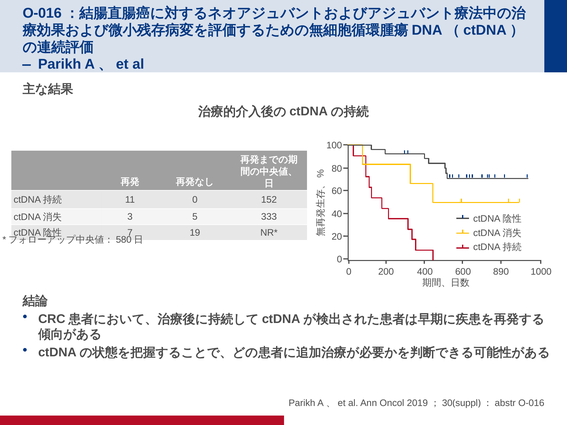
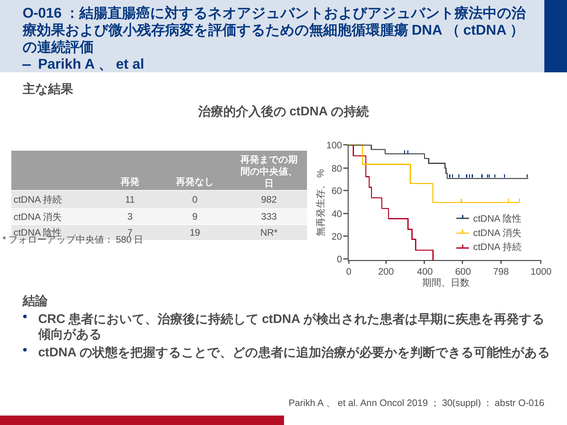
152: 152 -> 982
5: 5 -> 9
890: 890 -> 798
